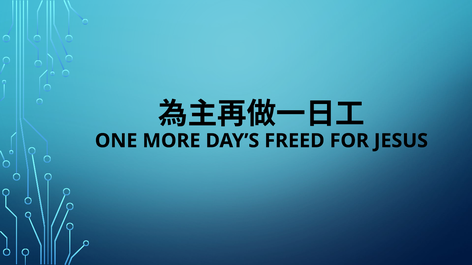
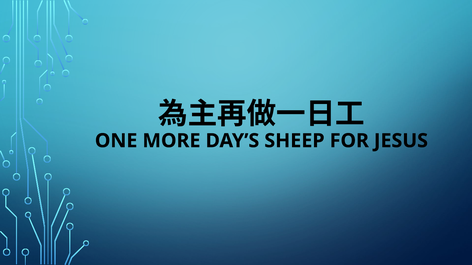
FREED: FREED -> SHEEP
